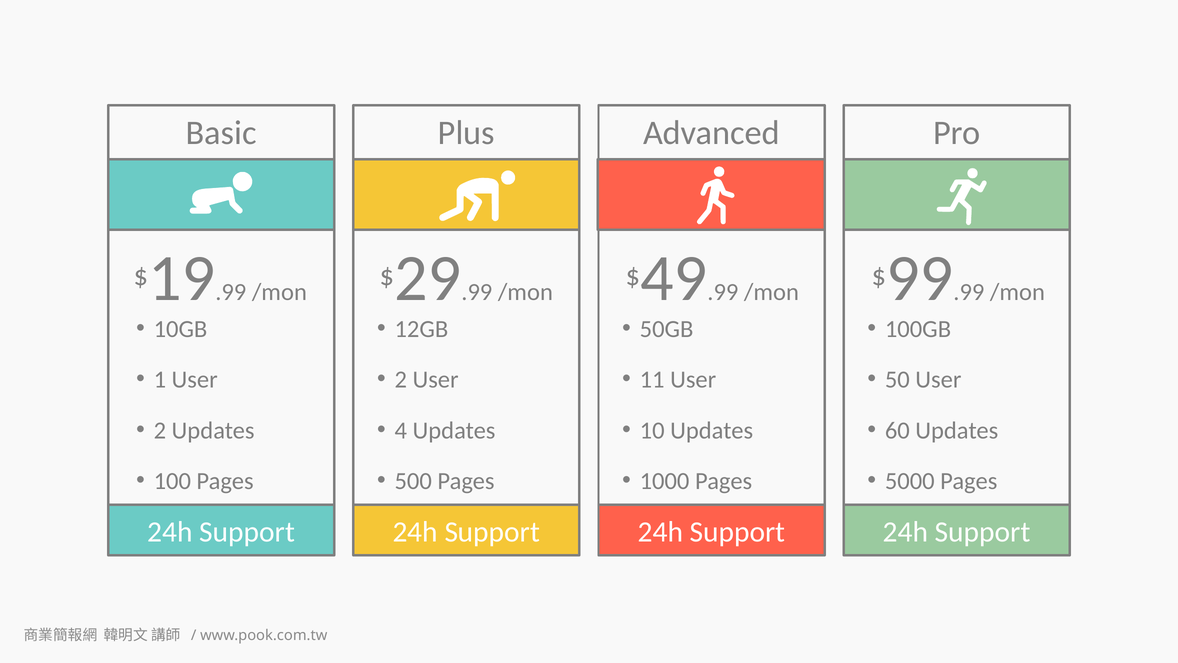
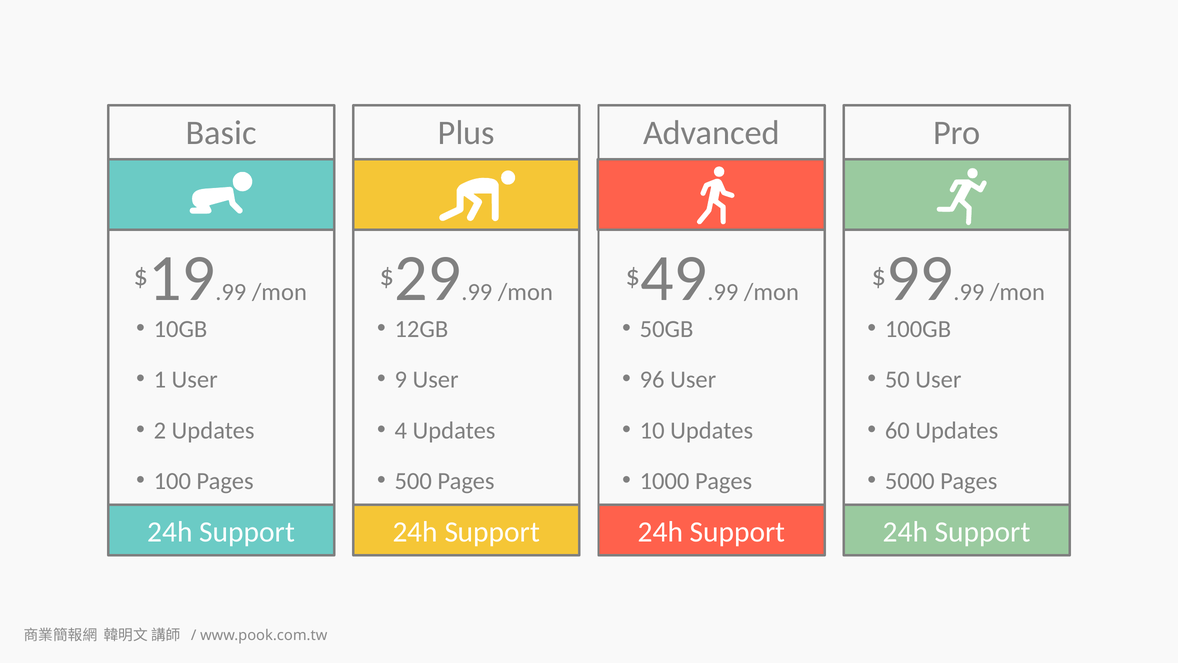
2 at (401, 380): 2 -> 9
11: 11 -> 96
